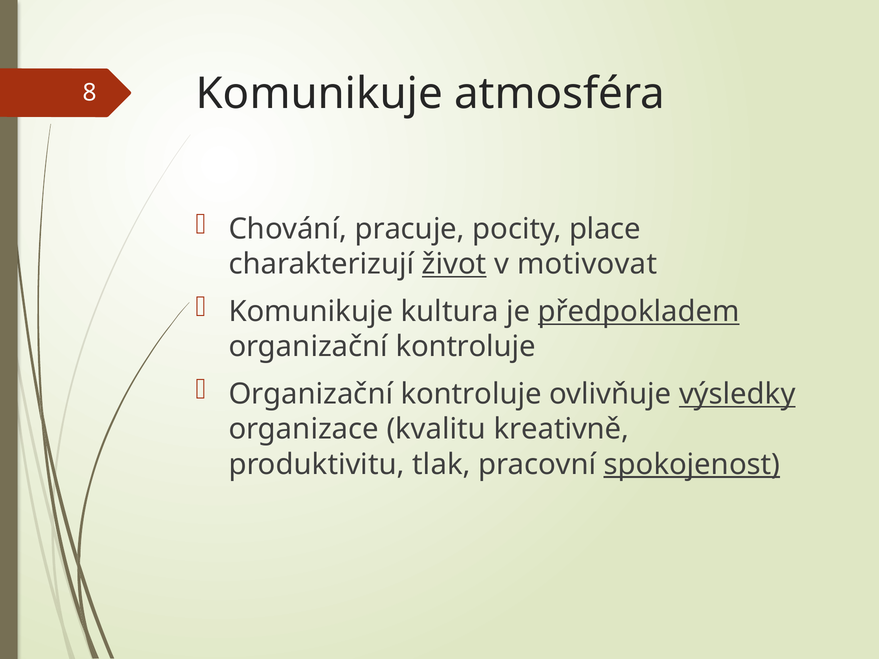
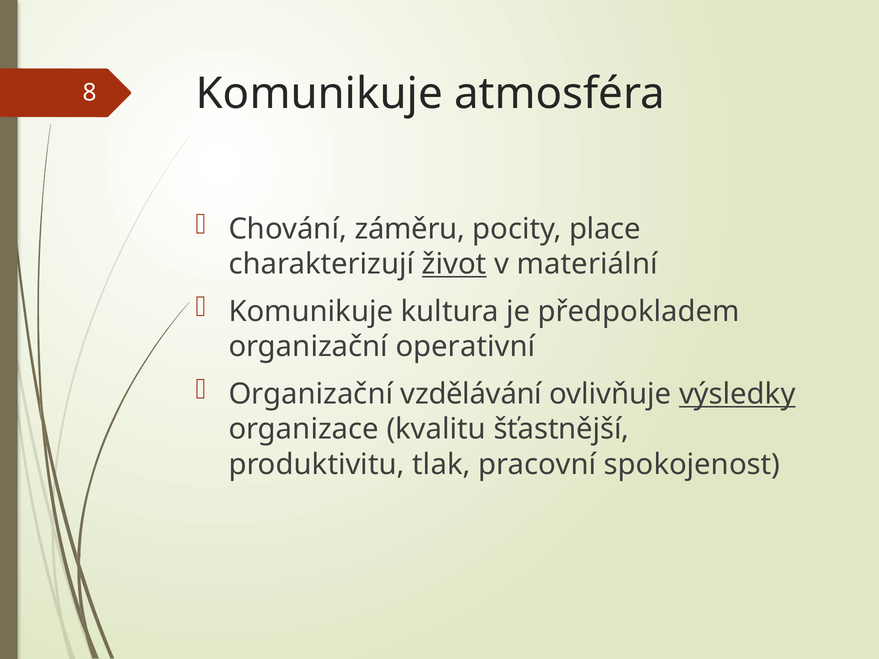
pracuje: pracuje -> záměru
motivovat: motivovat -> materiální
předpokladem underline: present -> none
kontroluje at (466, 347): kontroluje -> operativní
kontroluje at (471, 394): kontroluje -> vzdělávání
kreativně: kreativně -> šťastnější
spokojenost underline: present -> none
